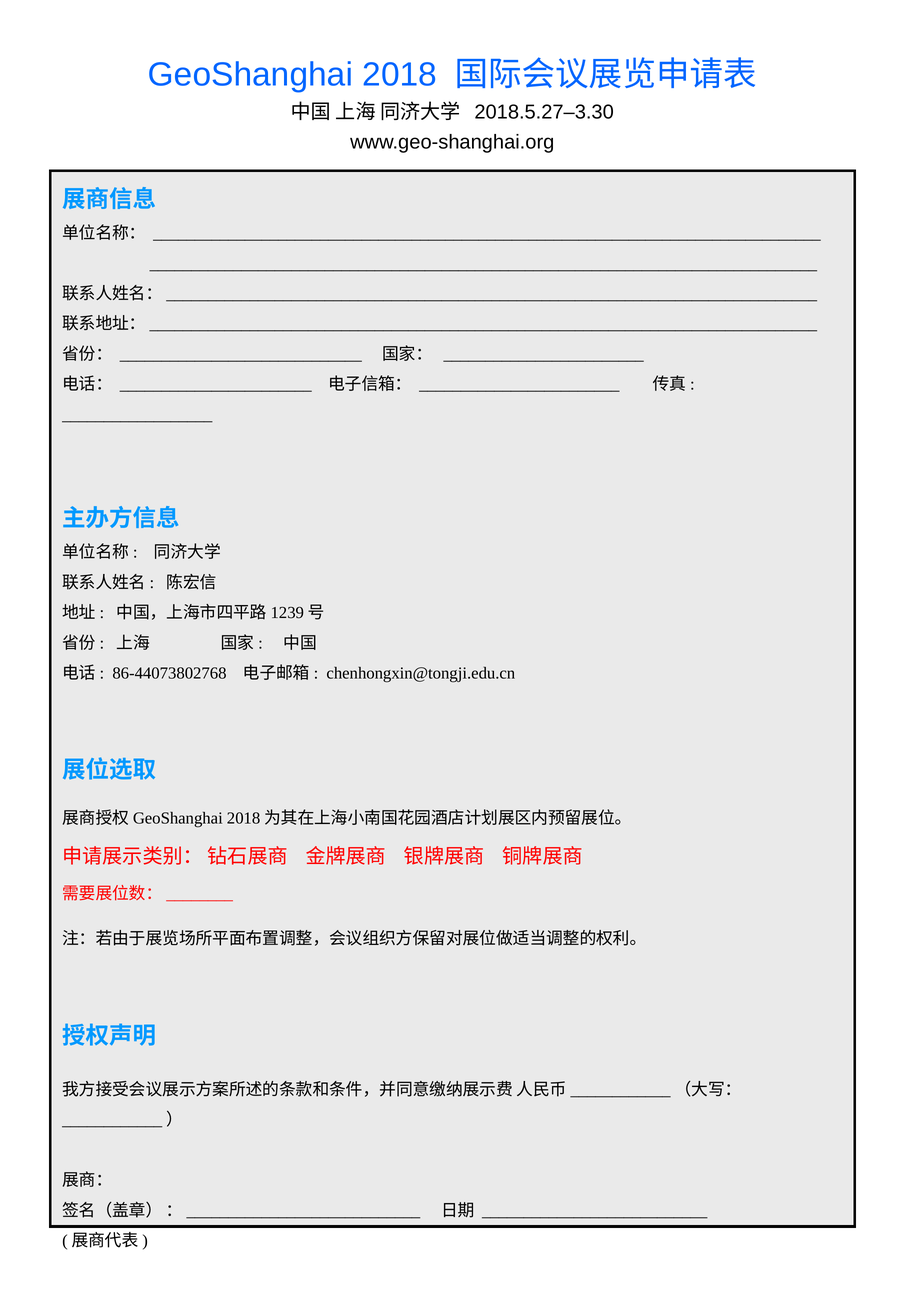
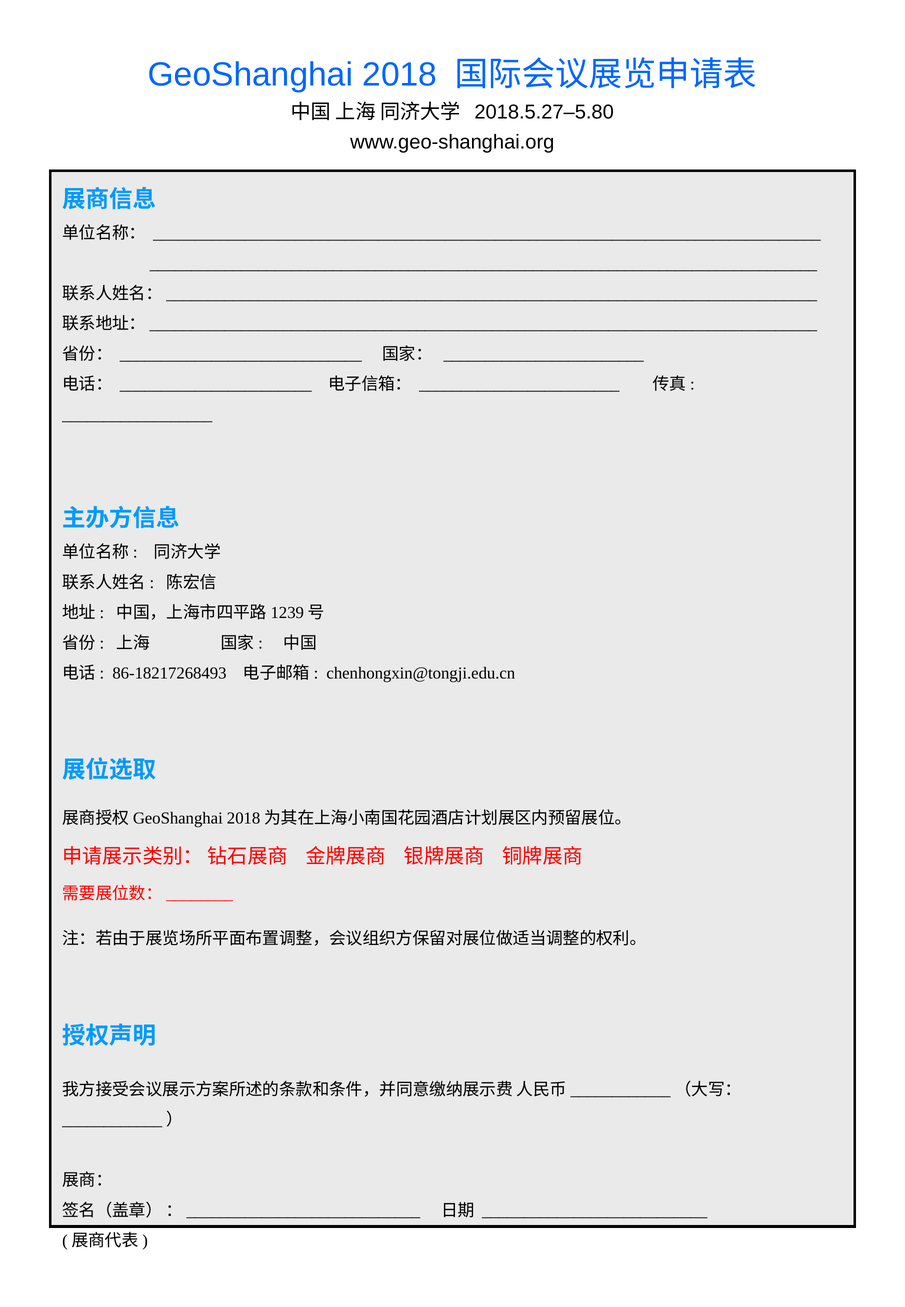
2018.5.27–3.30: 2018.5.27–3.30 -> 2018.5.27–5.80
86-44073802768: 86-44073802768 -> 86-18217268493
